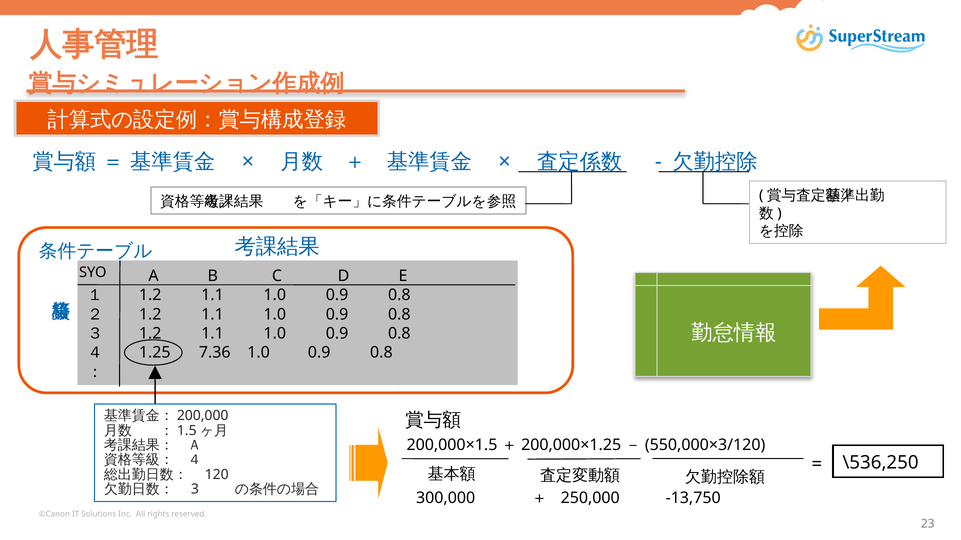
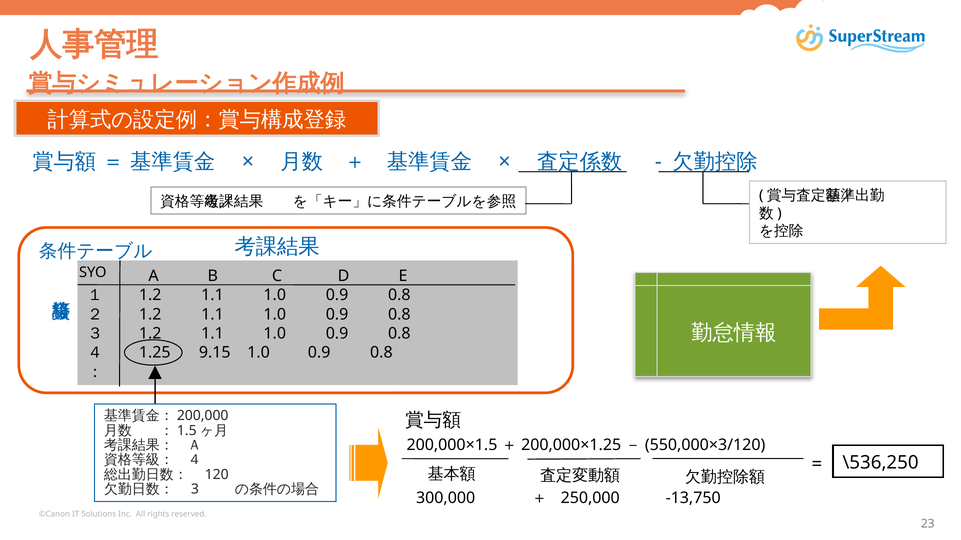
7.36: 7.36 -> 9.15
